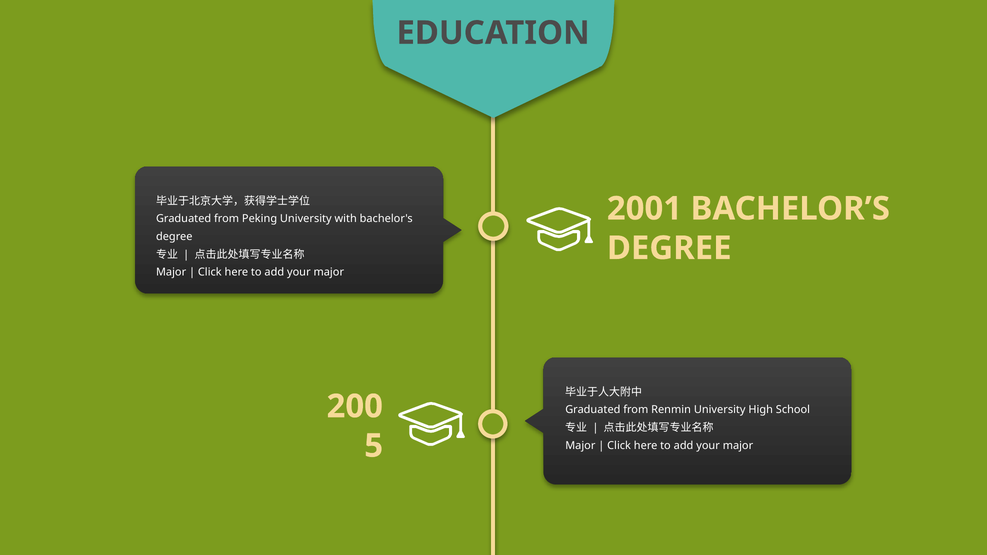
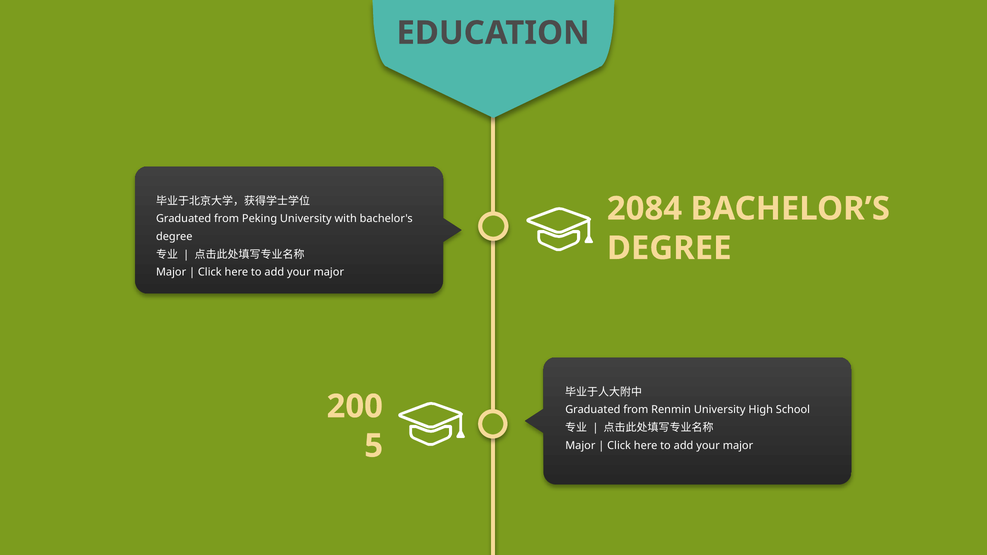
2001: 2001 -> 2084
